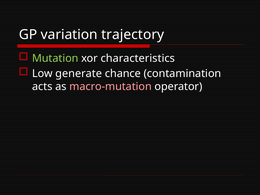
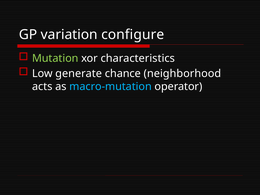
trajectory: trajectory -> configure
contamination: contamination -> neighborhood
macro-mutation colour: pink -> light blue
